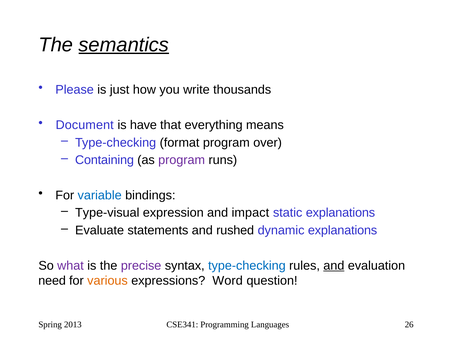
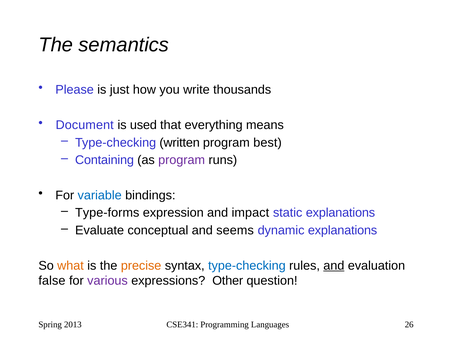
semantics underline: present -> none
have: have -> used
format: format -> written
over: over -> best
Type-visual: Type-visual -> Type-forms
statements: statements -> conceptual
rushed: rushed -> seems
what colour: purple -> orange
precise colour: purple -> orange
need: need -> false
various colour: orange -> purple
Word: Word -> Other
